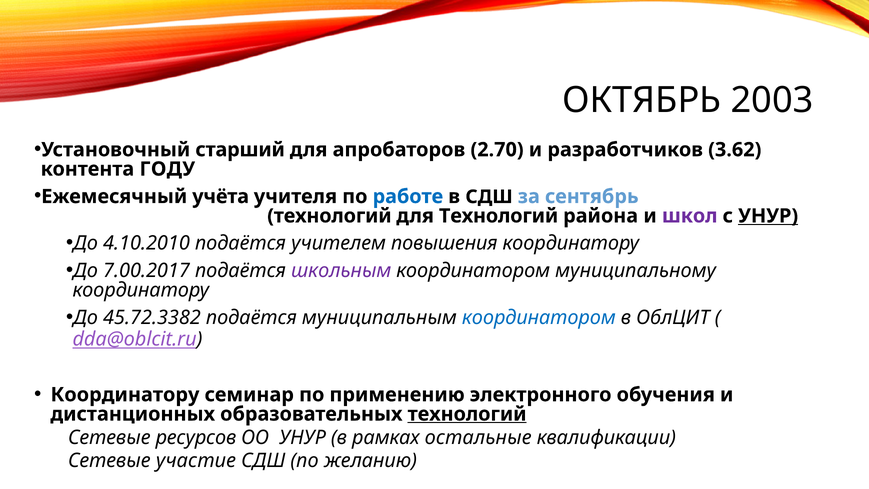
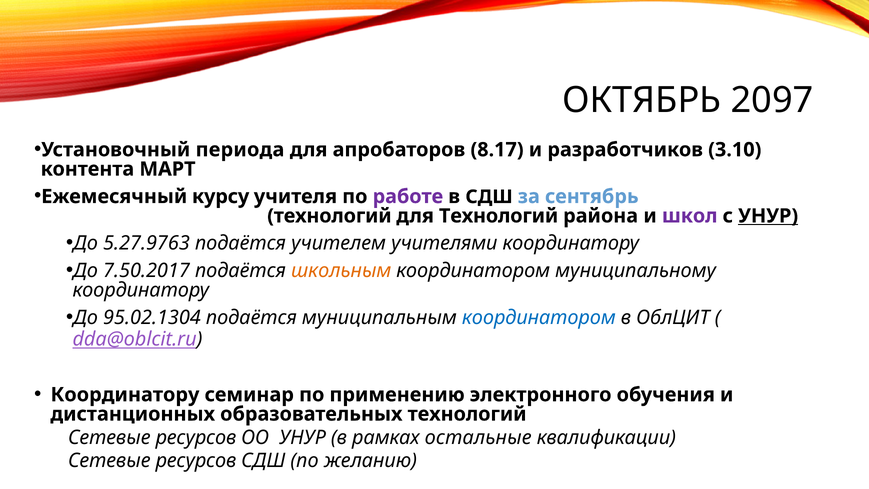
2003: 2003 -> 2097
старший: старший -> периода
2.70: 2.70 -> 8.17
3.62: 3.62 -> 3.10
ГОДУ: ГОДУ -> МАРТ
учёта: учёта -> курсу
работе colour: blue -> purple
4.10.2010: 4.10.2010 -> 5.27.9763
повышения: повышения -> учителями
7.00.2017: 7.00.2017 -> 7.50.2017
школьным colour: purple -> orange
45.72.3382: 45.72.3382 -> 95.02.1304
технологий at (467, 414) underline: present -> none
участие at (196, 461): участие -> ресурсов
